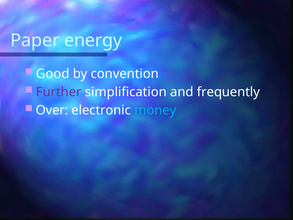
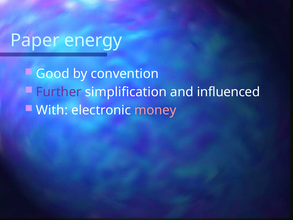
frequently: frequently -> influenced
Over: Over -> With
money colour: light blue -> pink
